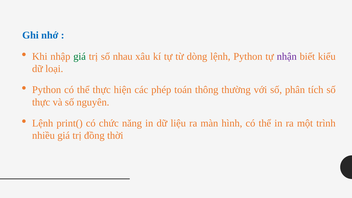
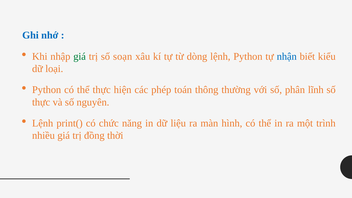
nhau: nhau -> soạn
nhận colour: purple -> blue
tích: tích -> lĩnh
